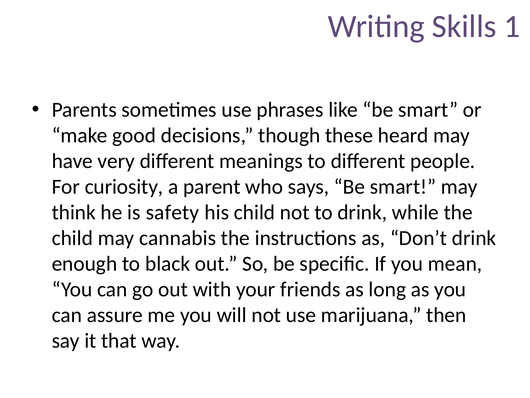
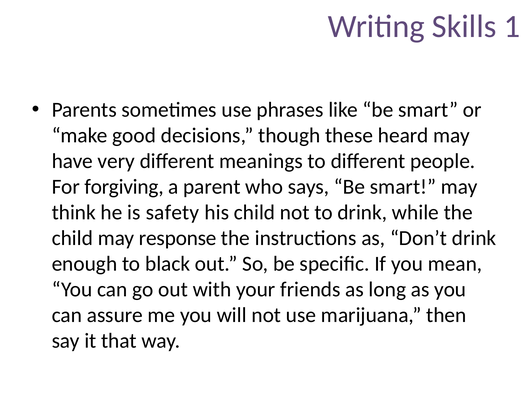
curiosity: curiosity -> forgiving
cannabis: cannabis -> response
